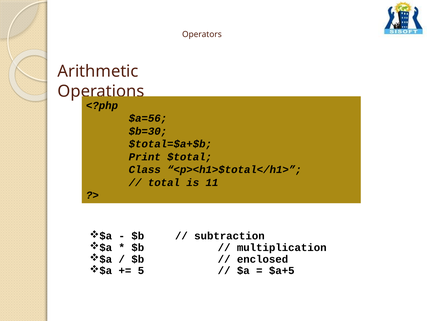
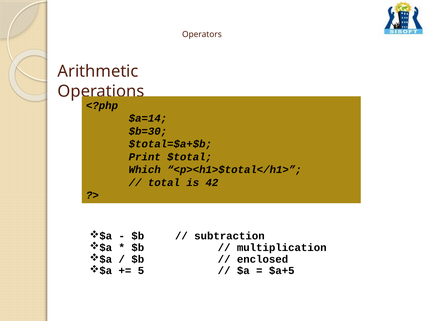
$a=56: $a=56 -> $a=14
Class: Class -> Which
11: 11 -> 42
